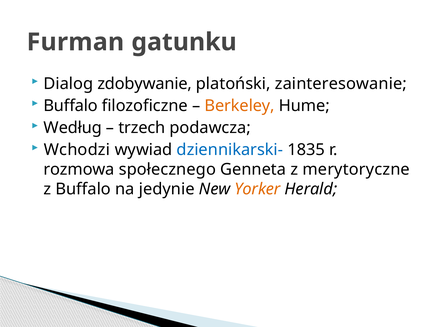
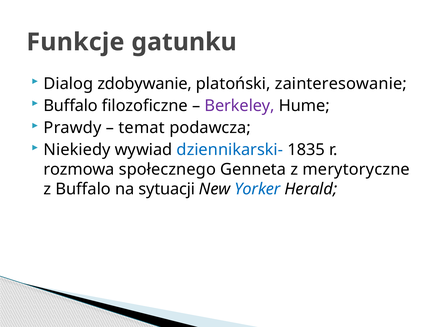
Furman: Furman -> Funkcje
Berkeley colour: orange -> purple
Według: Według -> Prawdy
trzech: trzech -> temat
Wchodzi: Wchodzi -> Niekiedy
jedynie: jedynie -> sytuacji
Yorker colour: orange -> blue
